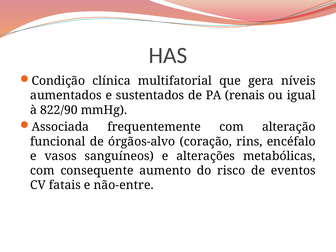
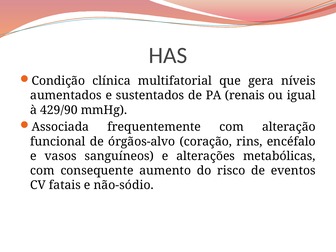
822/90: 822/90 -> 429/90
não-entre: não-entre -> não-sódio
